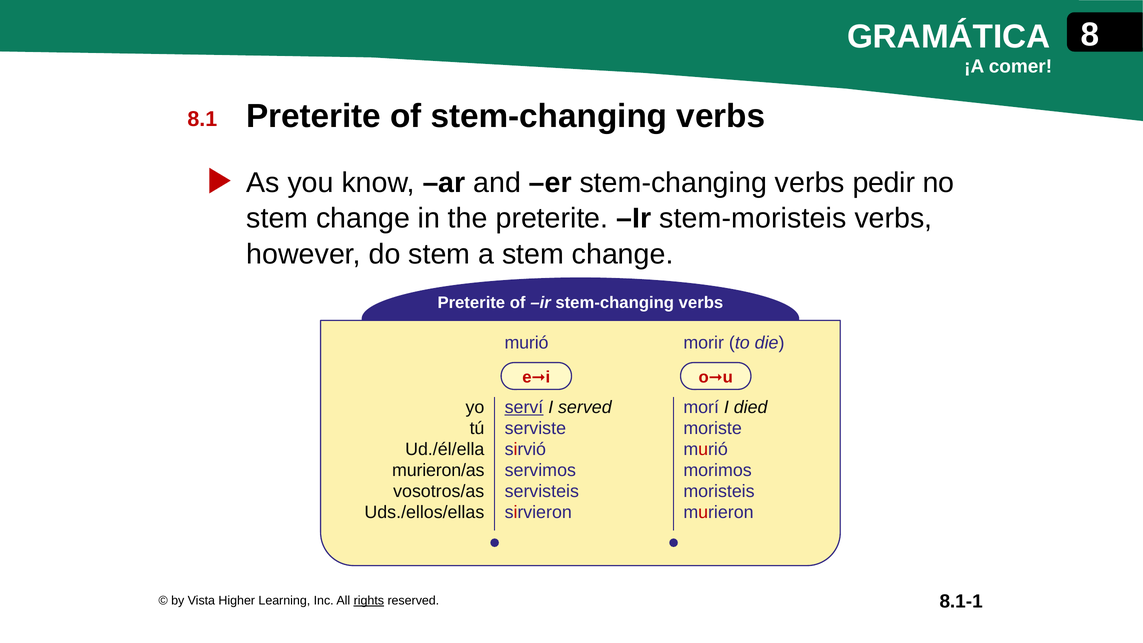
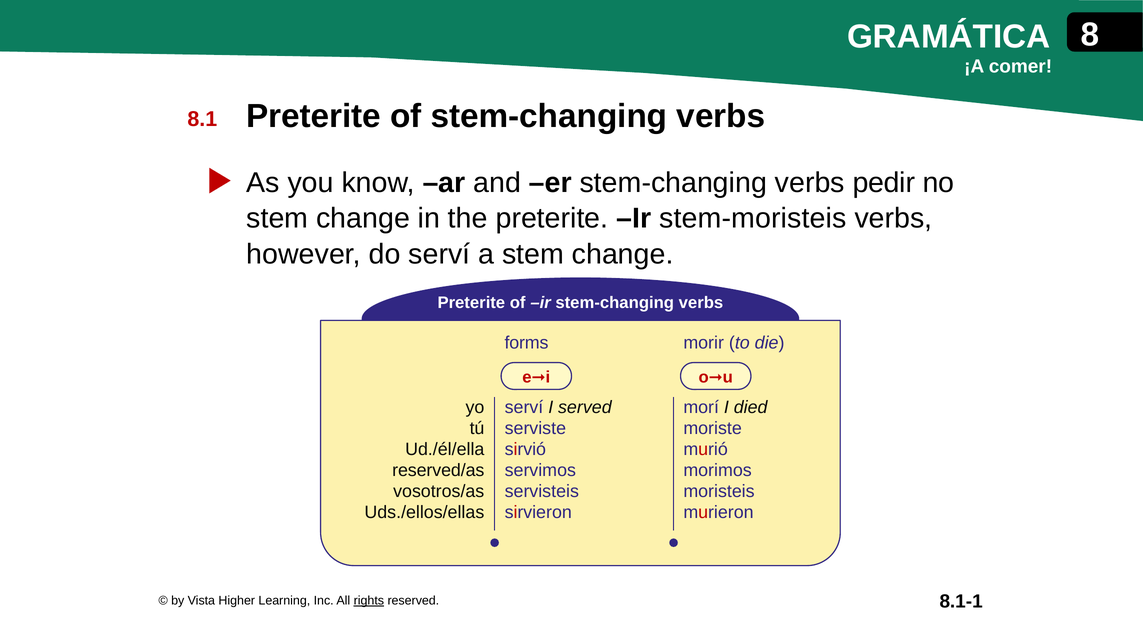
do stem: stem -> serví
murió at (527, 343): murió -> forms
serví at (524, 407) underline: present -> none
murieron/as: murieron/as -> reserved/as
